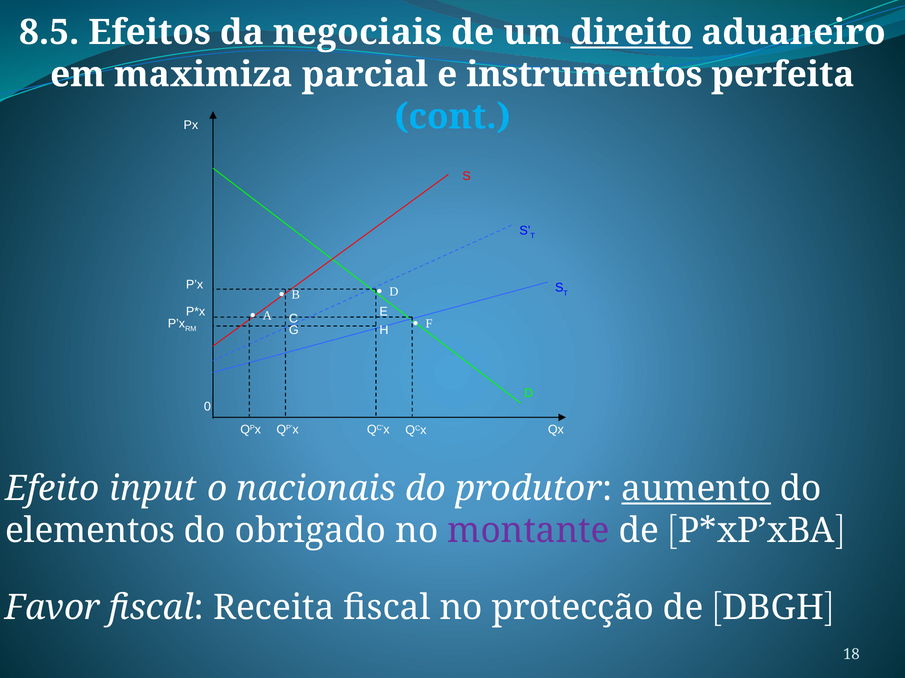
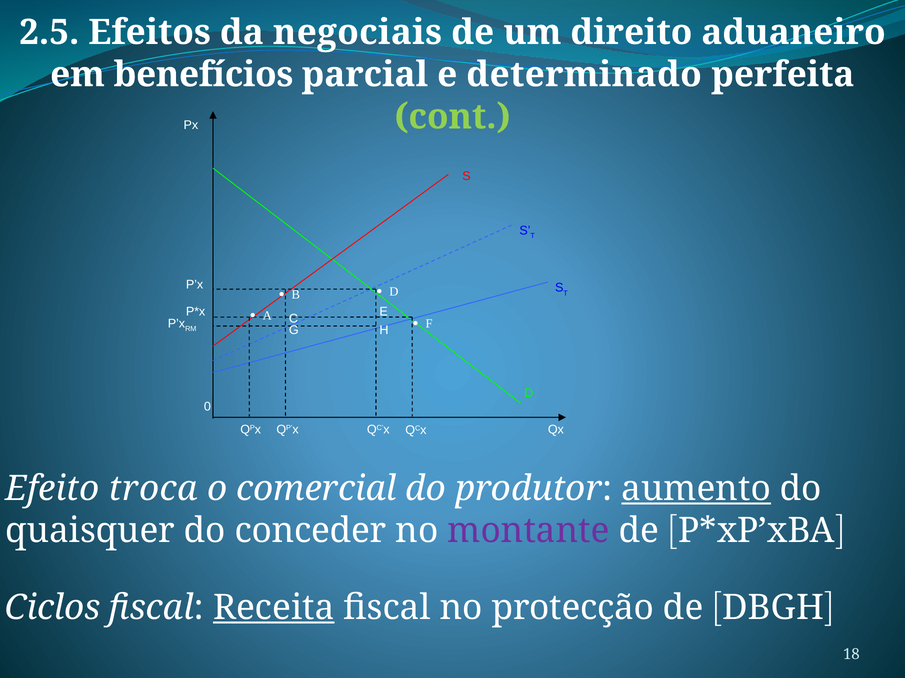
8.5: 8.5 -> 2.5
direito underline: present -> none
maximiza: maximiza -> benefícios
instrumentos: instrumentos -> determinado
cont colour: light blue -> light green
input: input -> troca
nacionais: nacionais -> comercial
elementos: elementos -> quaisquer
obrigado: obrigado -> conceder
Favor: Favor -> Ciclos
Receita underline: none -> present
